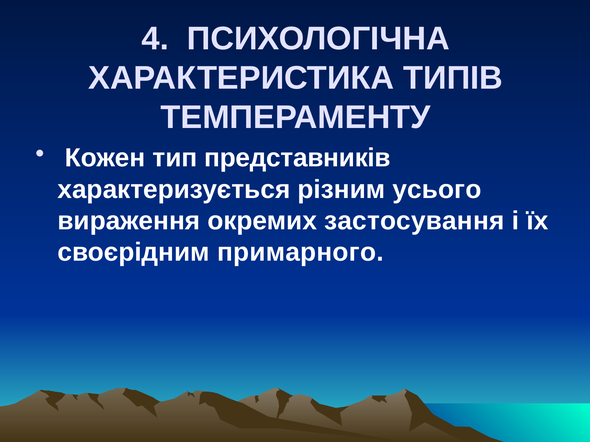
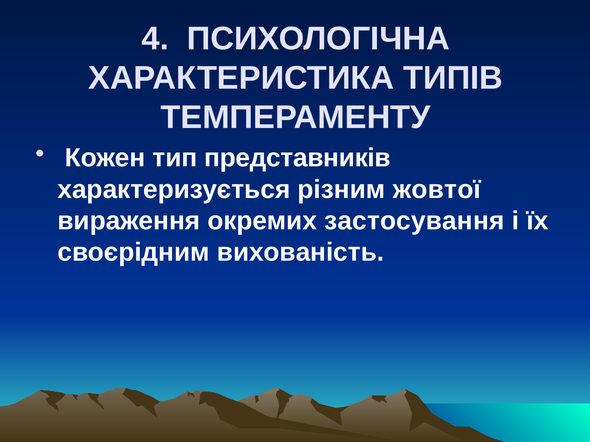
усього: усього -> жовтої
примарного: примарного -> вихованість
